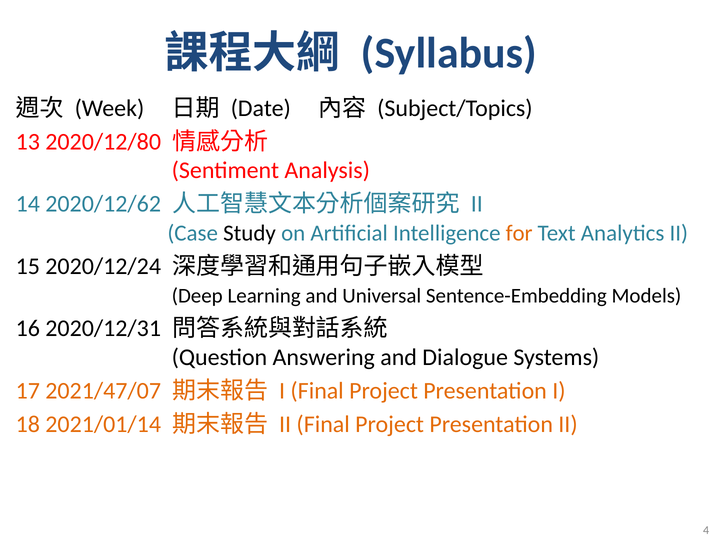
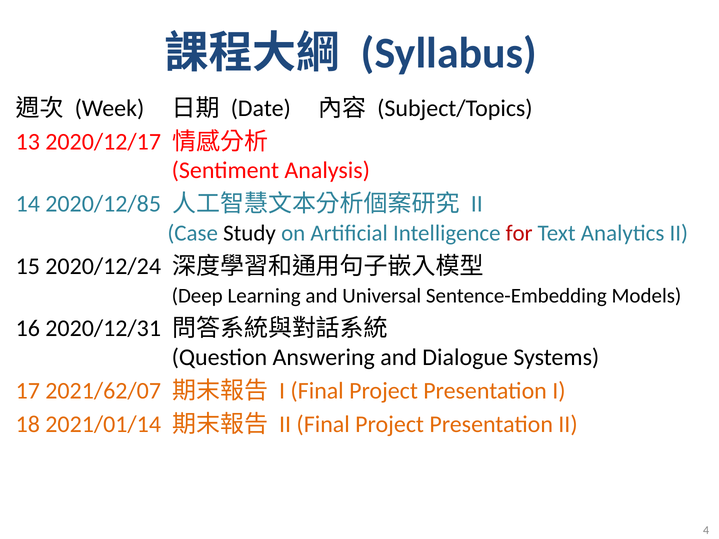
2020/12/80: 2020/12/80 -> 2020/12/17
2020/12/62: 2020/12/62 -> 2020/12/85
for colour: orange -> red
2021/47/07: 2021/47/07 -> 2021/62/07
